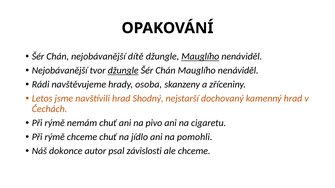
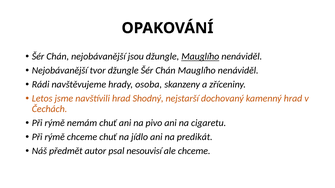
dítě: dítě -> jsou
džungle at (123, 71) underline: present -> none
pomohli: pomohli -> predikát
dokonce: dokonce -> předmět
závislosti: závislosti -> nesouvisí
